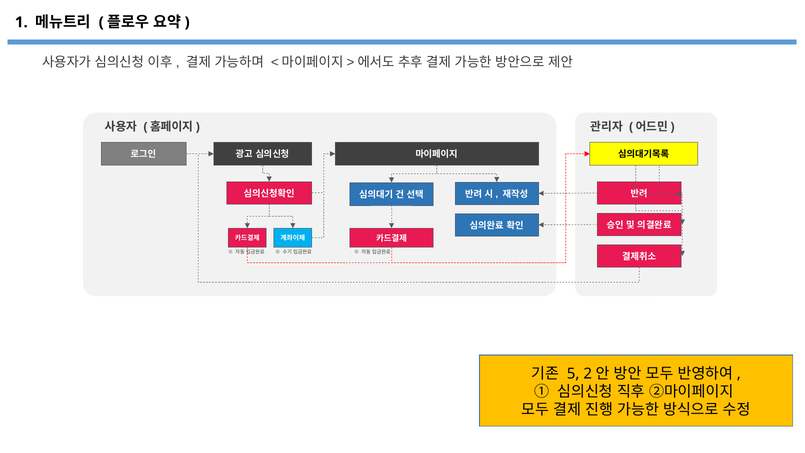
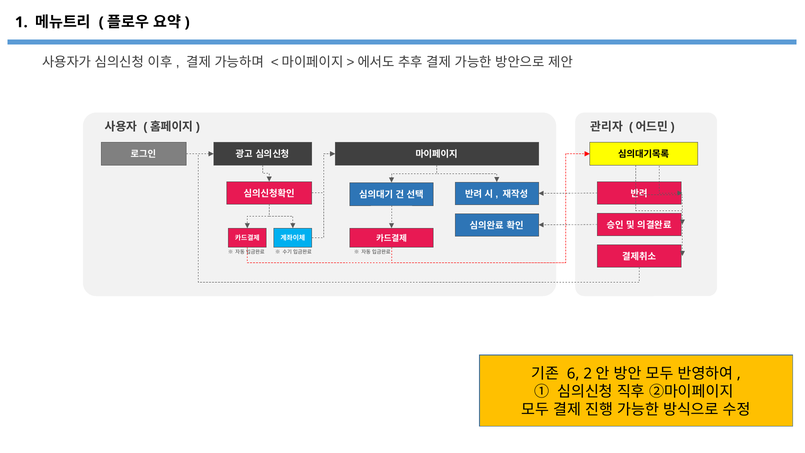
5: 5 -> 6
